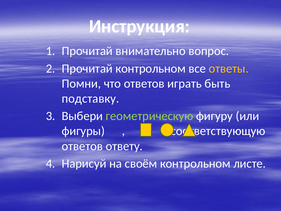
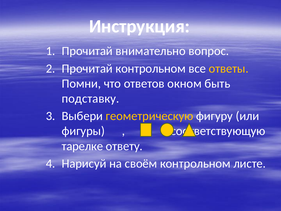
играть: играть -> окном
геометрическую colour: light green -> yellow
ответов at (82, 146): ответов -> тарелке
